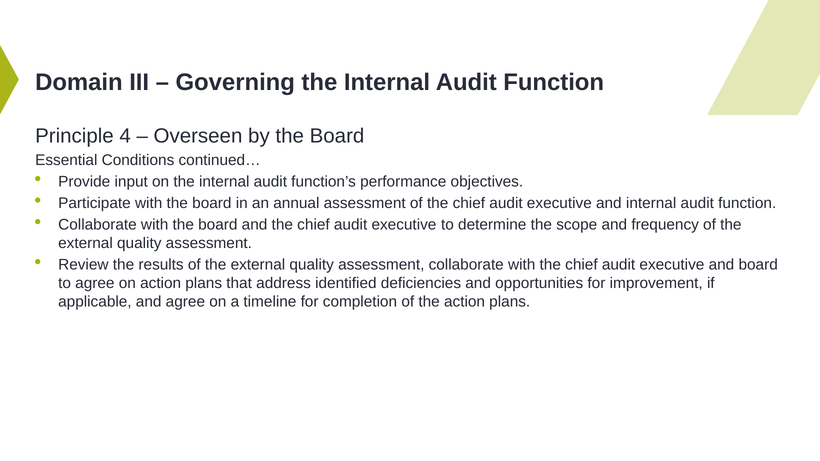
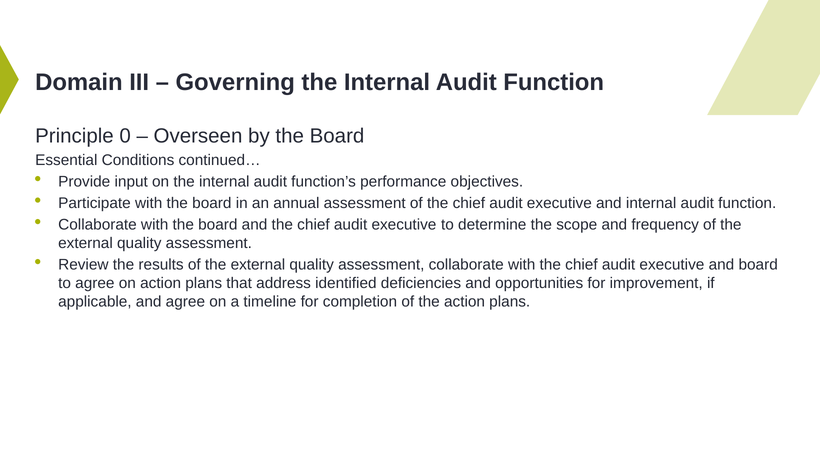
4: 4 -> 0
